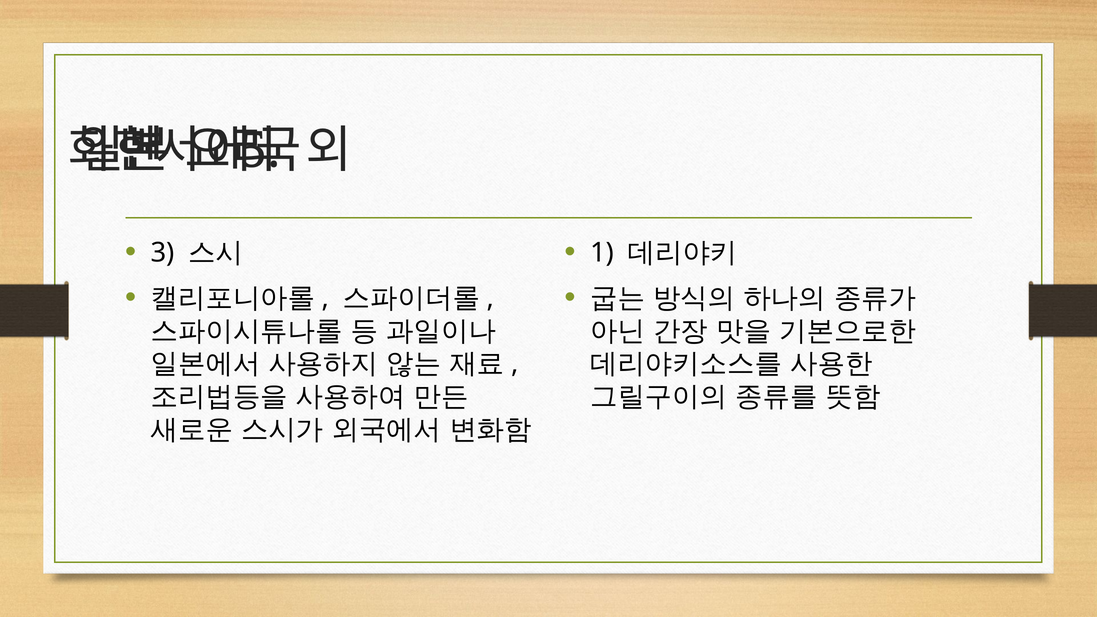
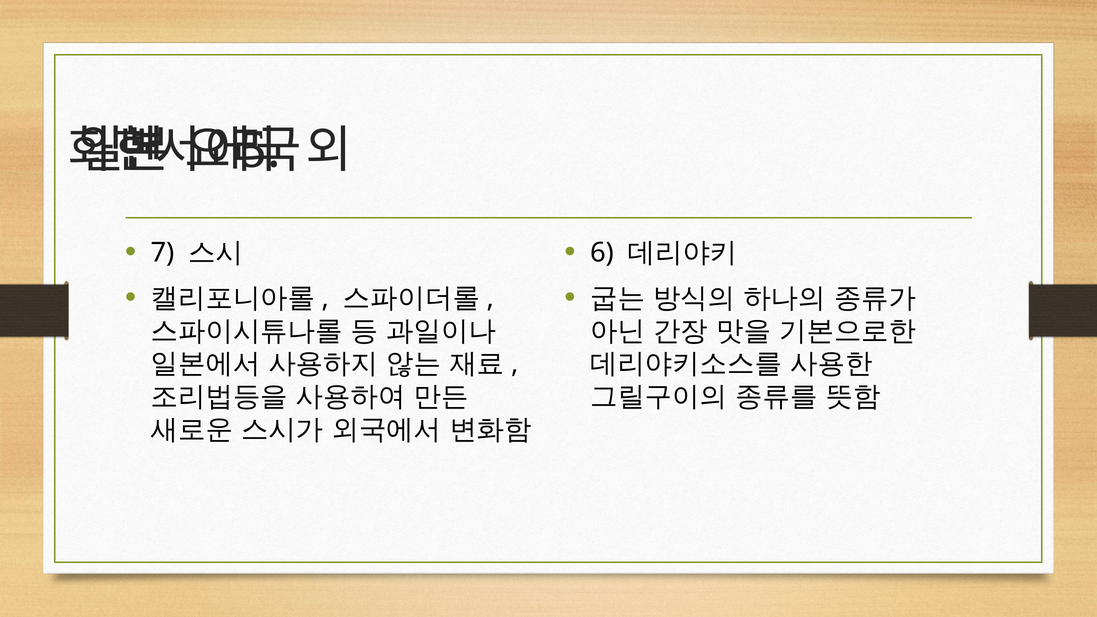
3: 3 -> 7
1: 1 -> 6
